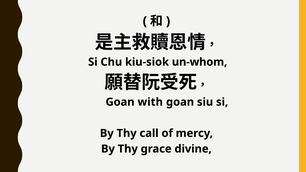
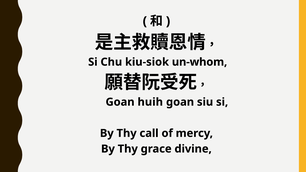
with: with -> huih
